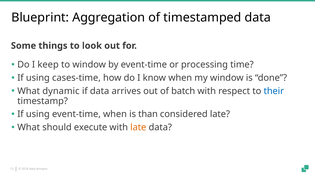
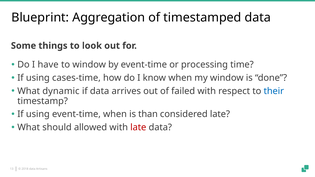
keep: keep -> have
batch: batch -> failed
execute: execute -> allowed
late at (138, 128) colour: orange -> red
